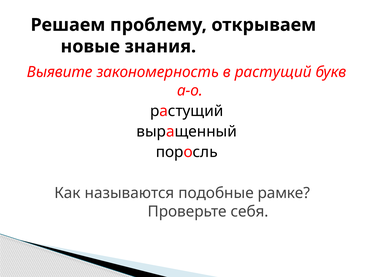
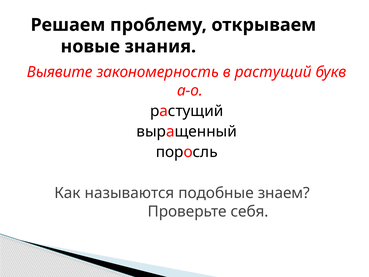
рамке: рамке -> знаем
